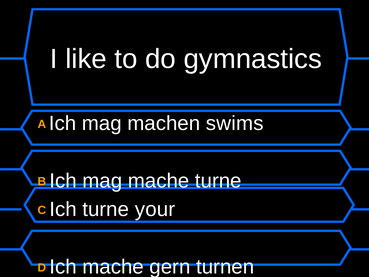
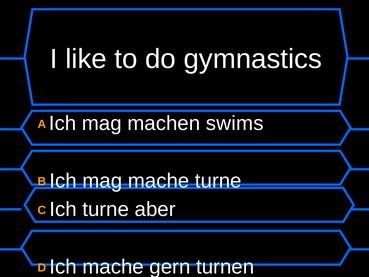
your: your -> aber
